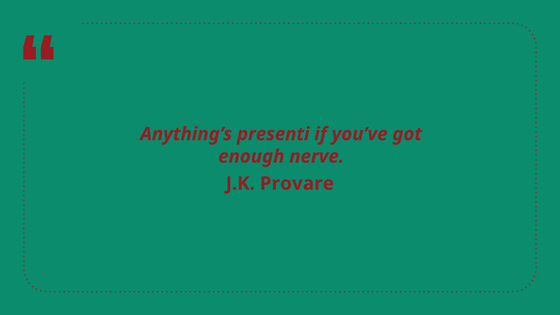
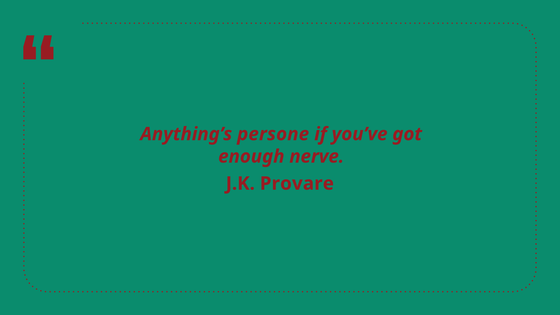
presenti: presenti -> persone
